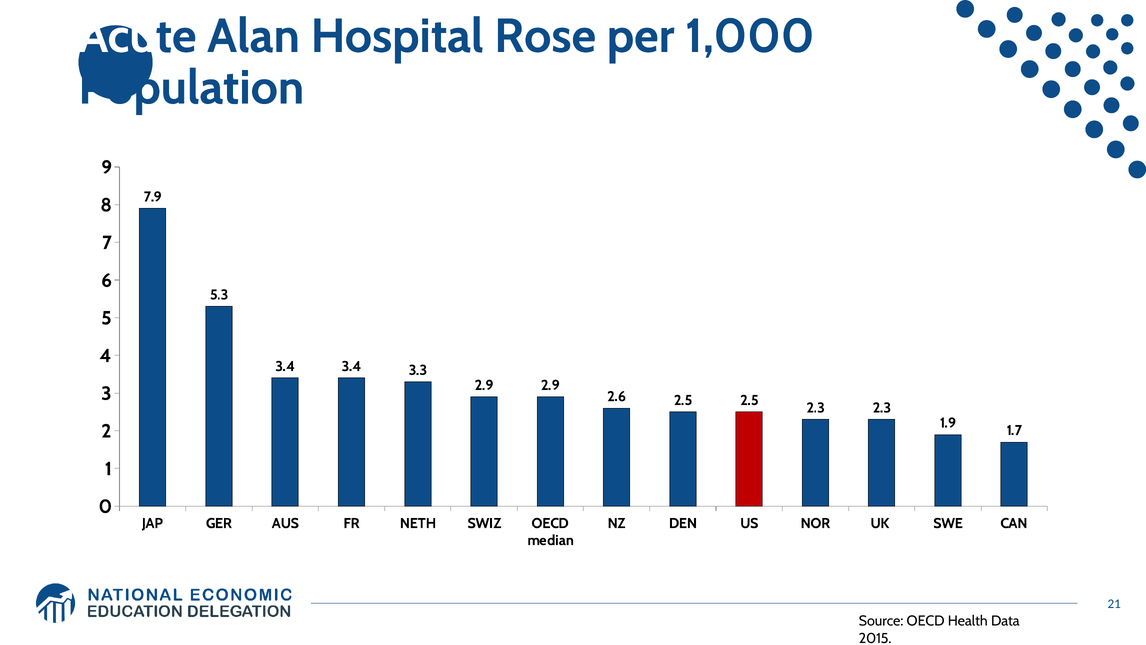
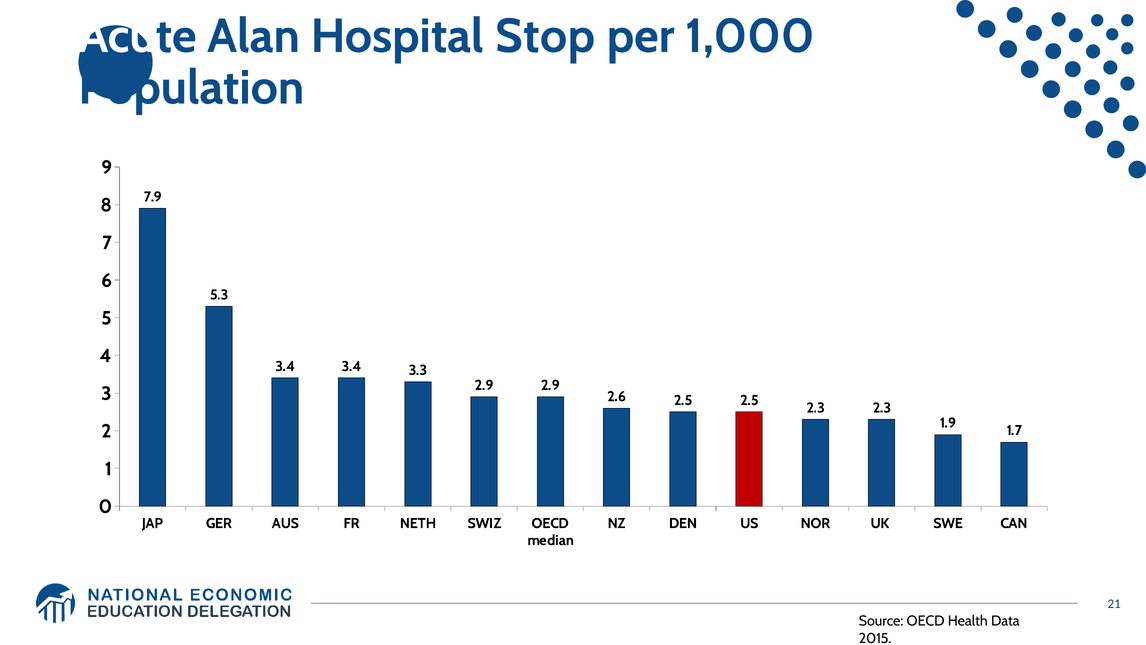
Rose: Rose -> Stop
